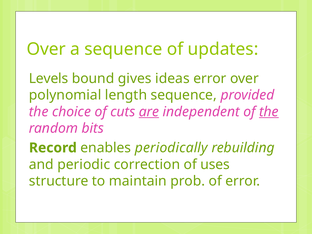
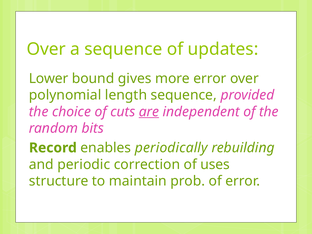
Levels: Levels -> Lower
ideas: ideas -> more
the at (269, 112) underline: present -> none
